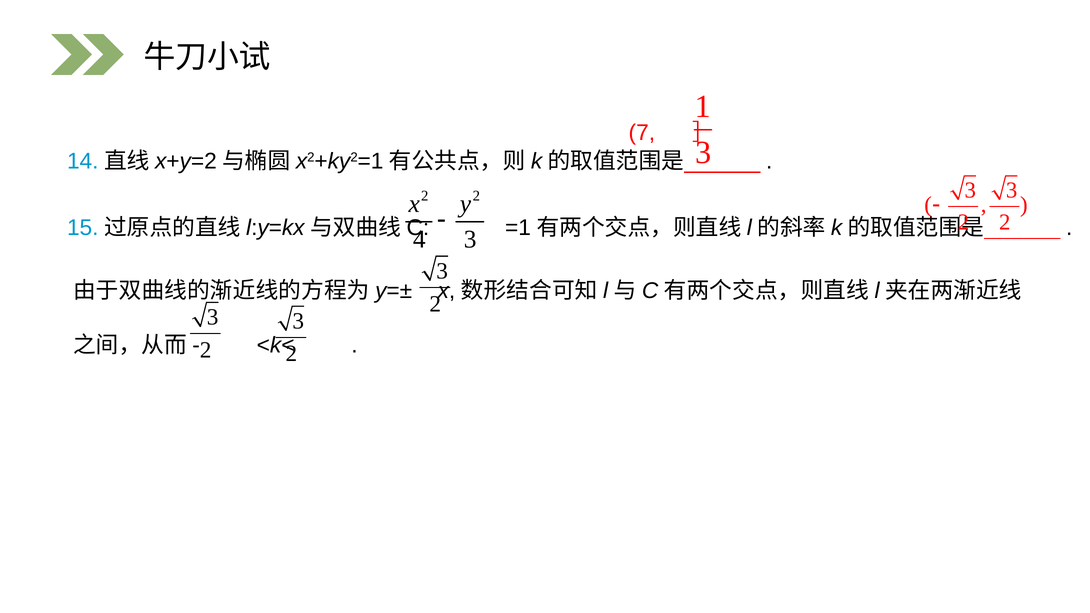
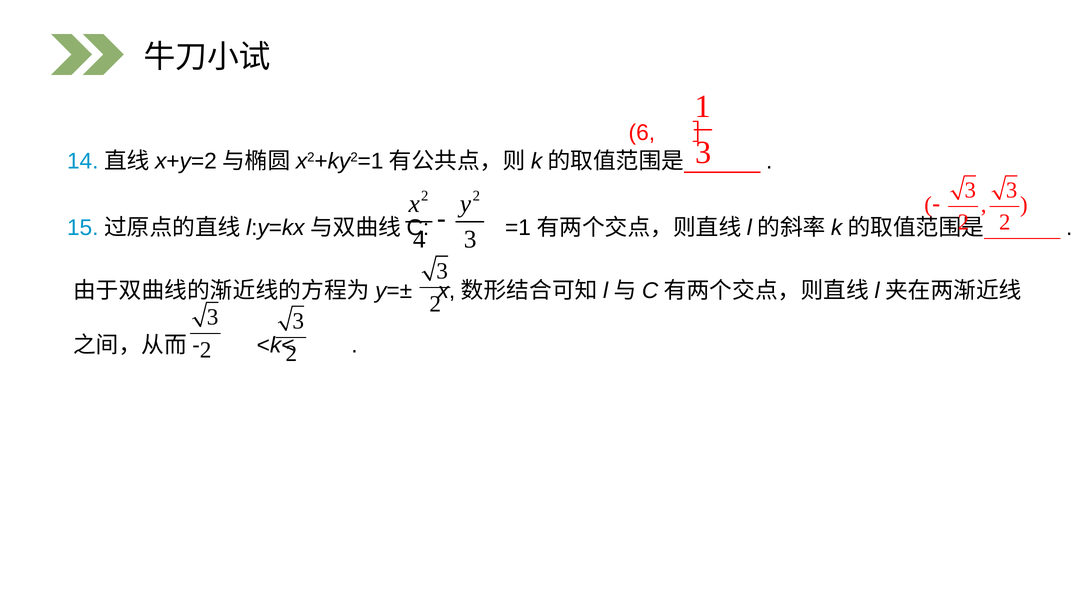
7: 7 -> 6
